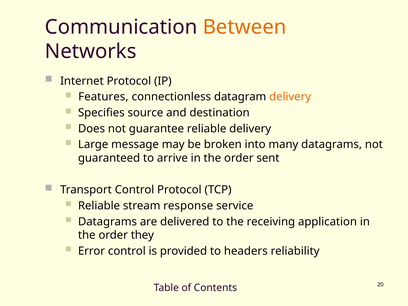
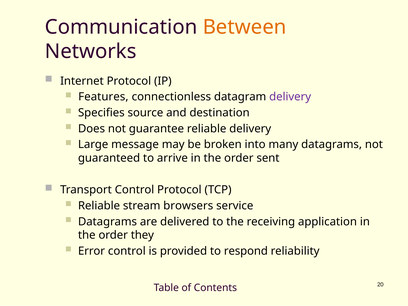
delivery at (290, 97) colour: orange -> purple
response: response -> browsers
headers: headers -> respond
